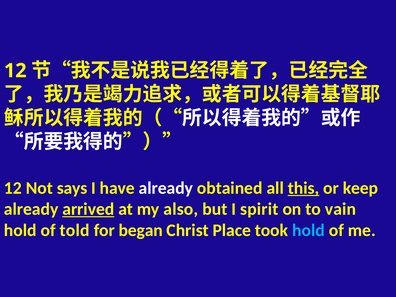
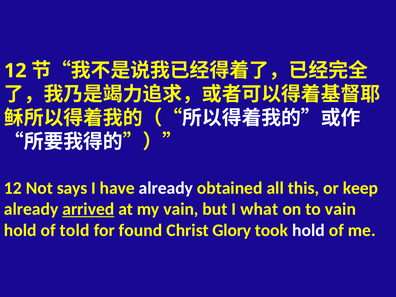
this underline: present -> none
my also: also -> vain
spirit: spirit -> what
began: began -> found
Place: Place -> Glory
hold at (308, 230) colour: light blue -> white
